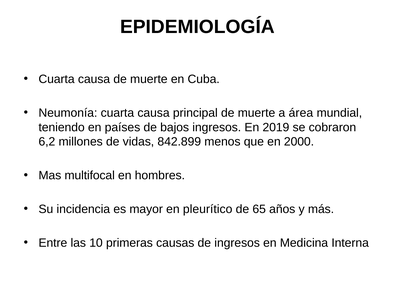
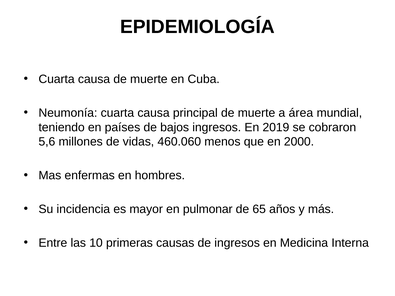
6,2: 6,2 -> 5,6
842.899: 842.899 -> 460.060
multifocal: multifocal -> enfermas
pleurítico: pleurítico -> pulmonar
